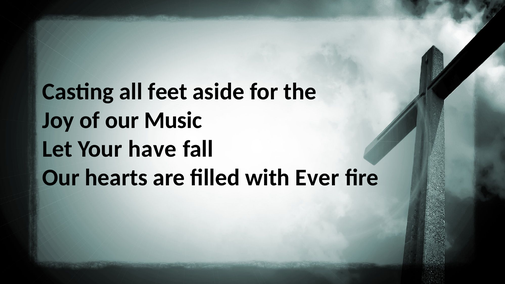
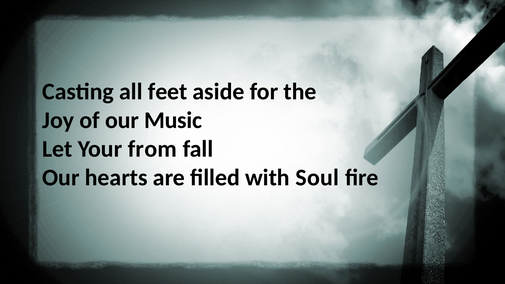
have: have -> from
Ever: Ever -> Soul
